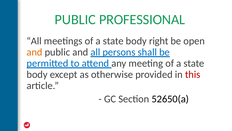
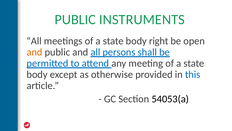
PROFESSIONAL: PROFESSIONAL -> INSTRUMENTS
this colour: red -> blue
52650(a: 52650(a -> 54053(a
